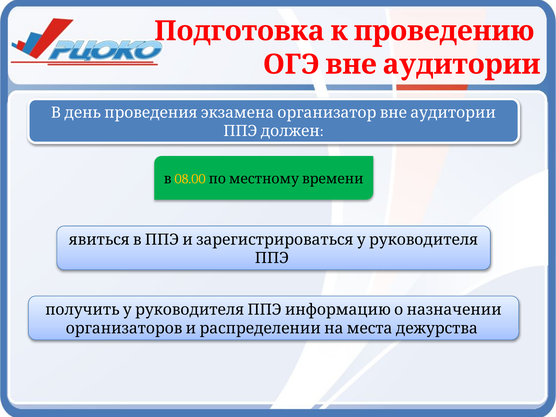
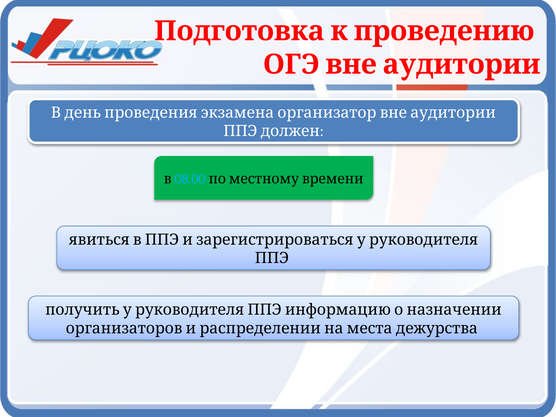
08.00 colour: yellow -> light blue
